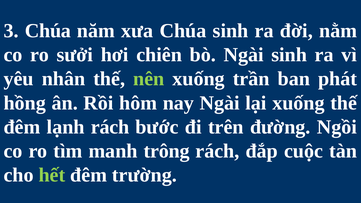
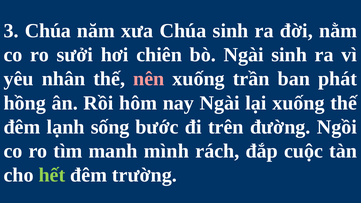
nên colour: light green -> pink
lạnh rách: rách -> sống
trông: trông -> mình
